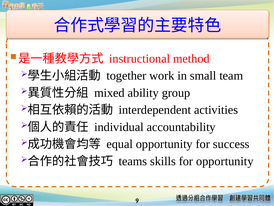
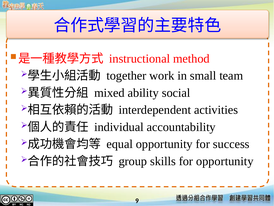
group: group -> social
teams: teams -> group
